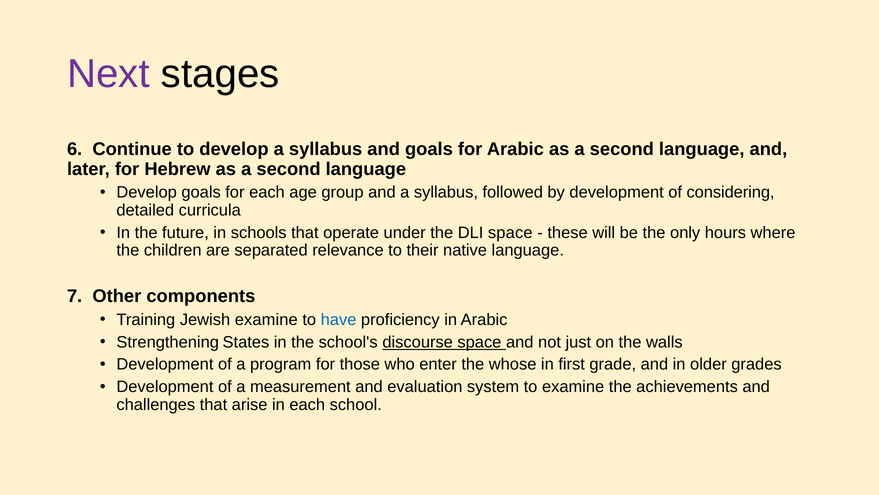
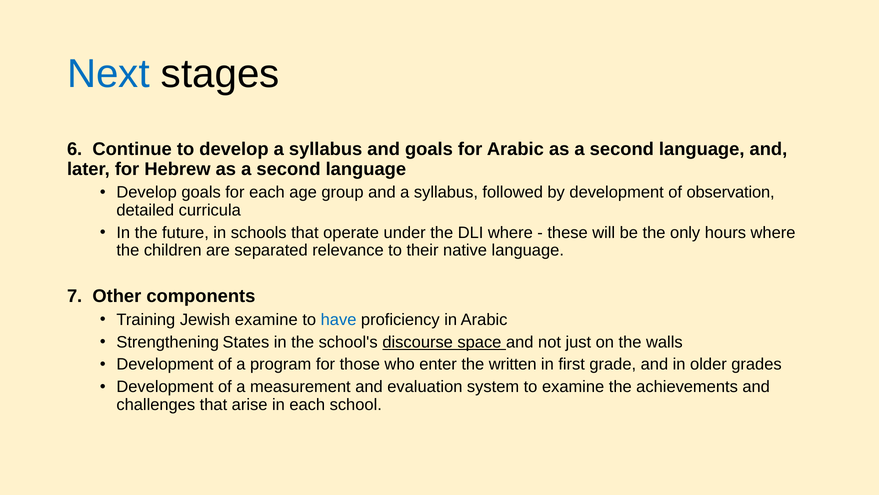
Next colour: purple -> blue
considering: considering -> observation
DLI space: space -> where
whose: whose -> written
